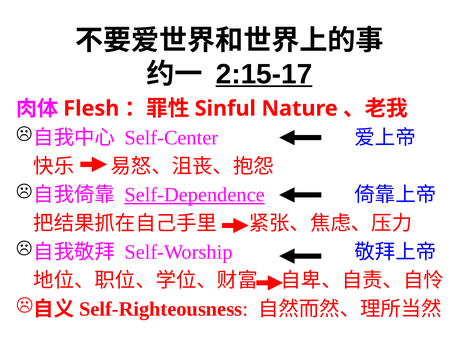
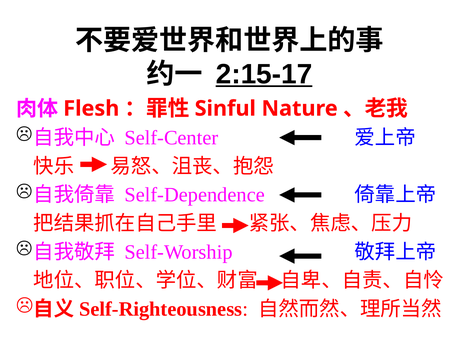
Self-Dependence underline: present -> none
